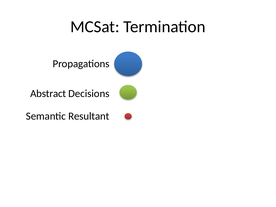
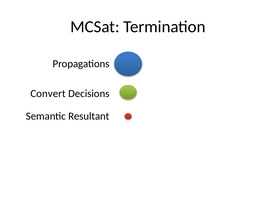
Abstract: Abstract -> Convert
